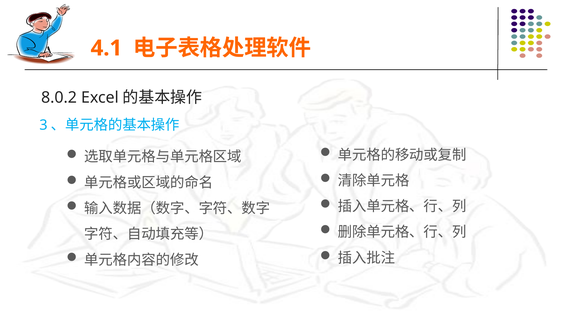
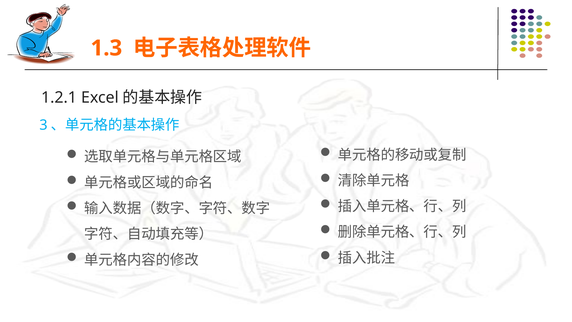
4.1: 4.1 -> 1.3
8.0.2: 8.0.2 -> 1.2.1
